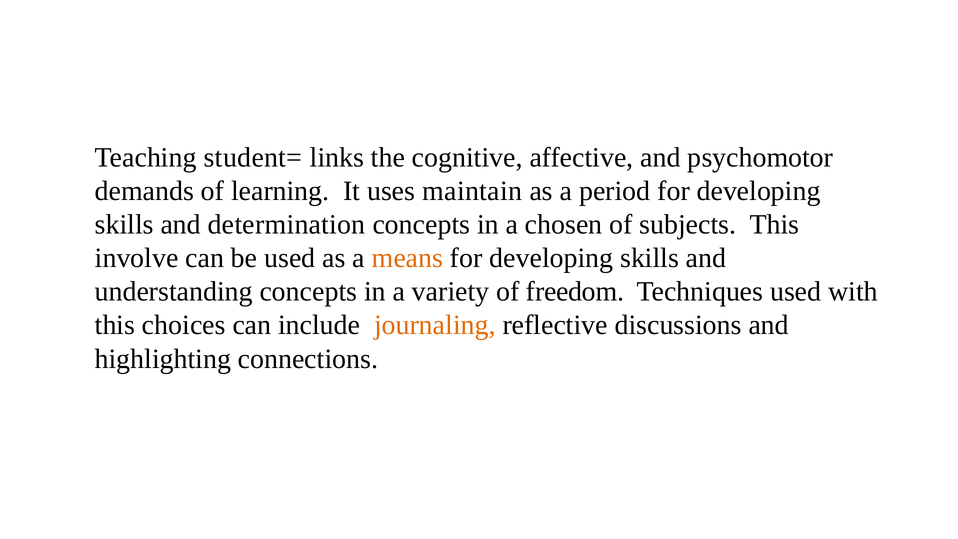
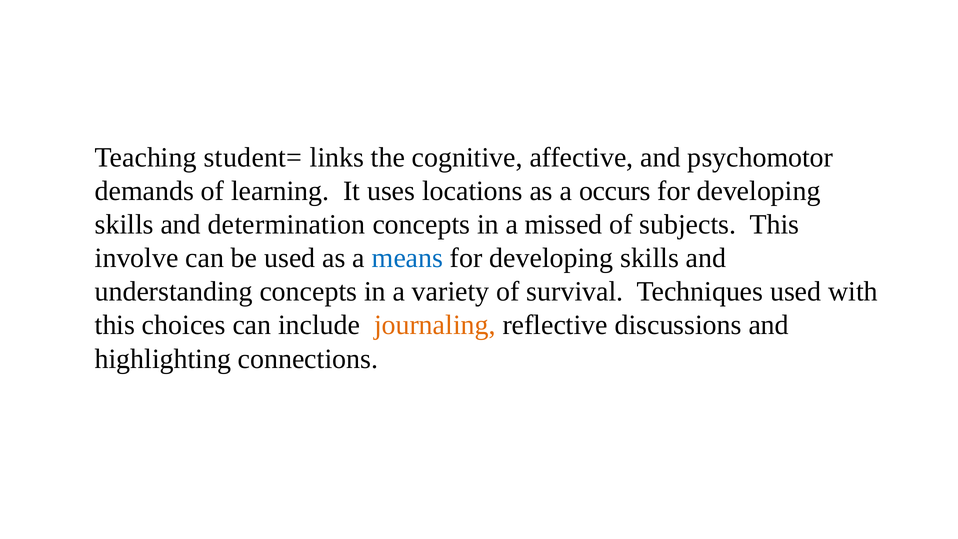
maintain: maintain -> locations
period: period -> occurs
chosen: chosen -> missed
means colour: orange -> blue
freedom: freedom -> survival
